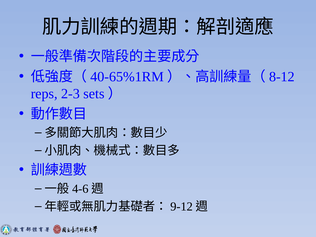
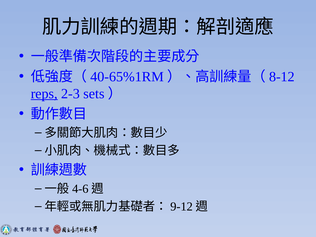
reps underline: none -> present
